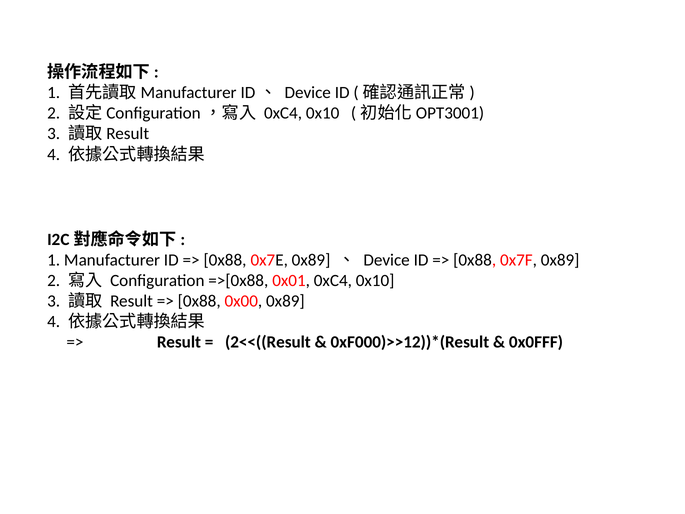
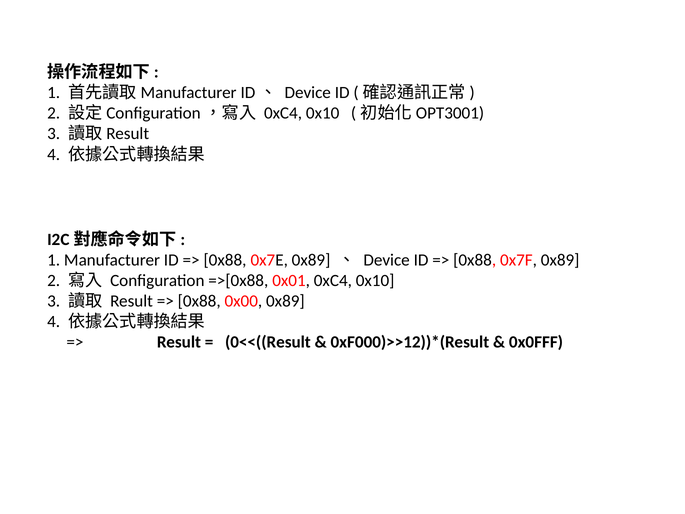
2<<((Result: 2<<((Result -> 0<<((Result
